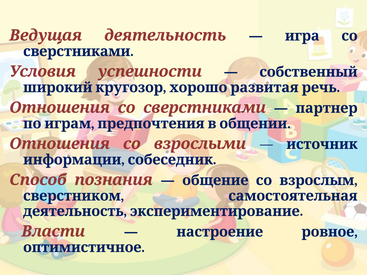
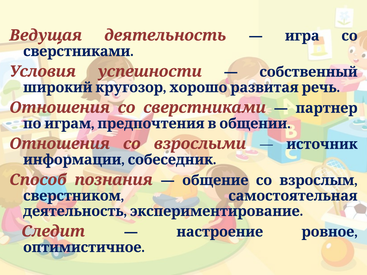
Власти: Власти -> Следит
